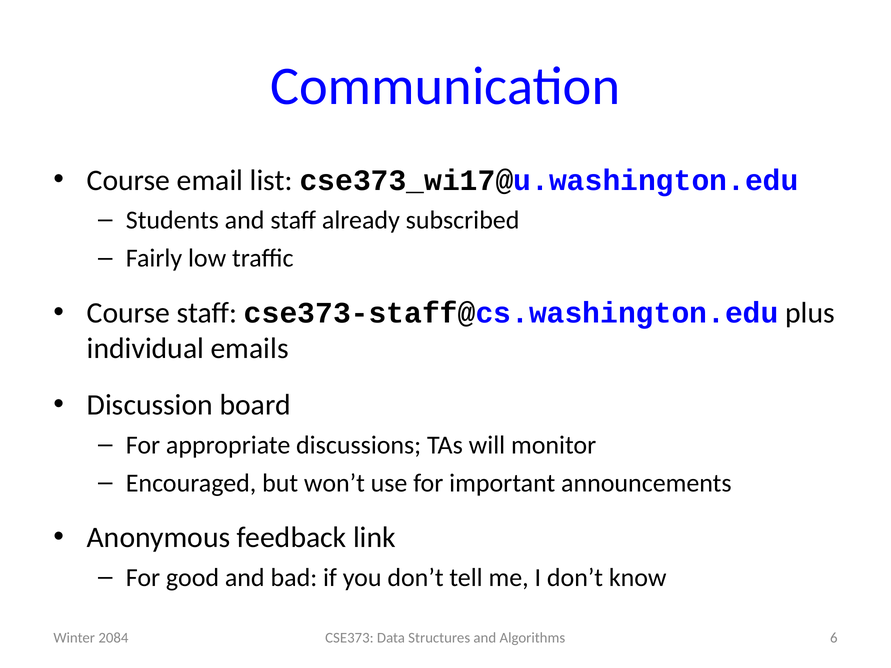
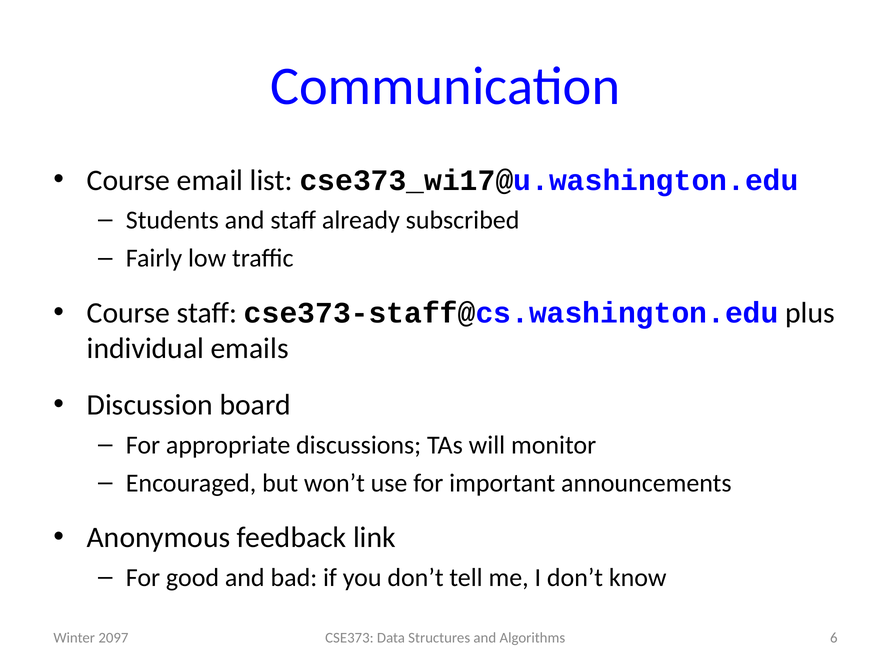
2084: 2084 -> 2097
